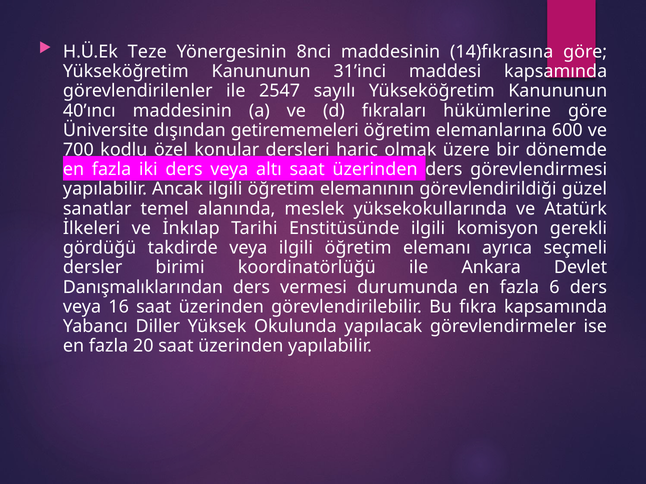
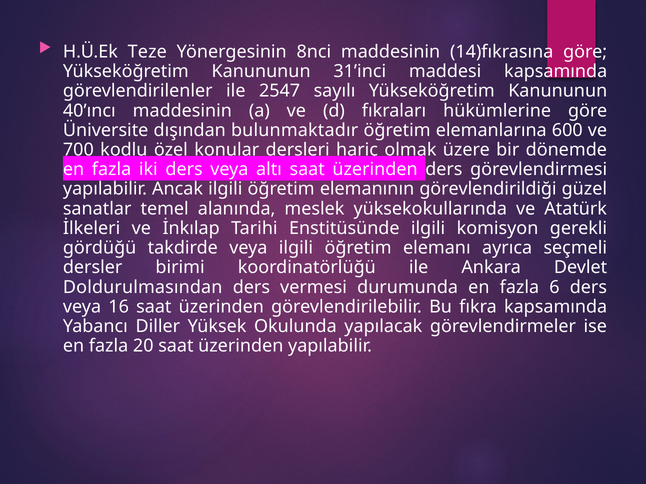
getirememeleri: getirememeleri -> bulunmaktadır
Danışmalıklarından: Danışmalıklarından -> Doldurulmasından
